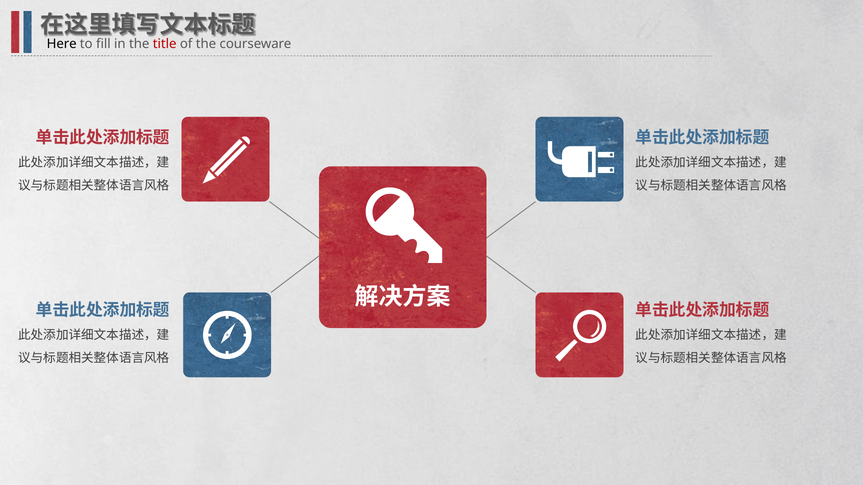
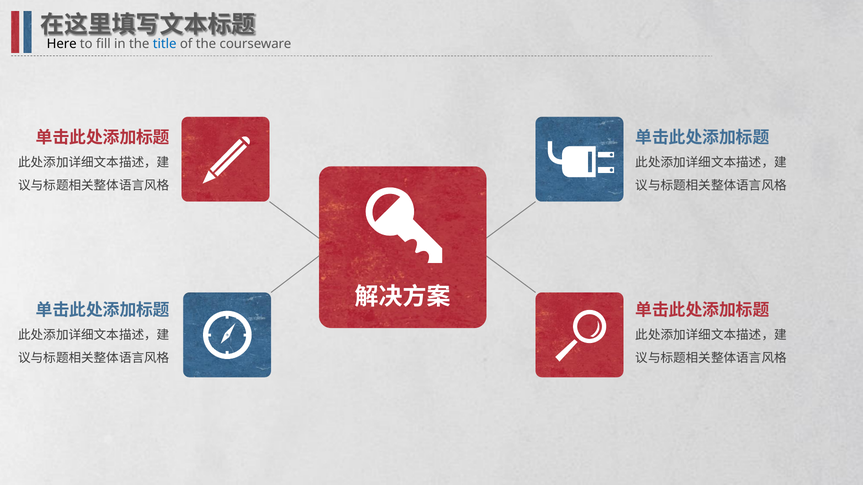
title colour: red -> blue
